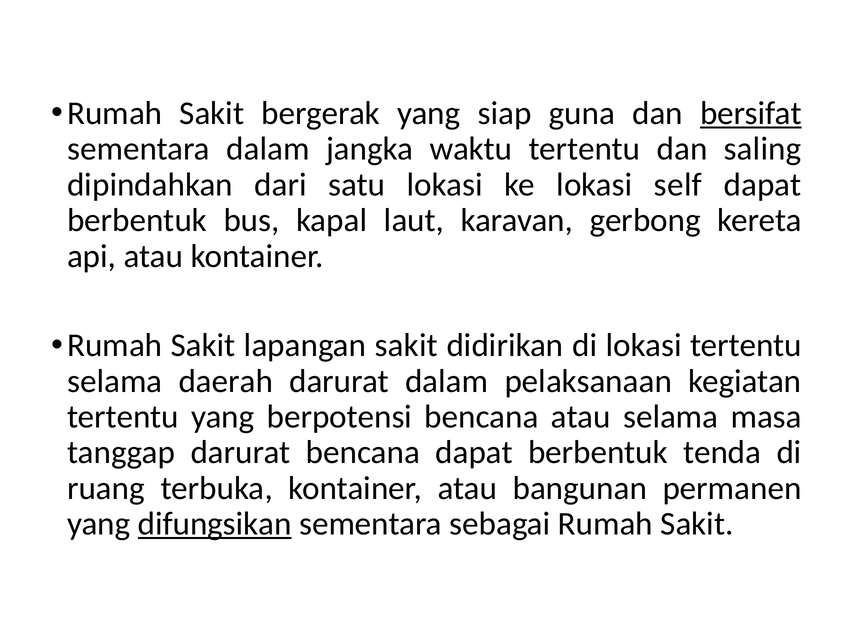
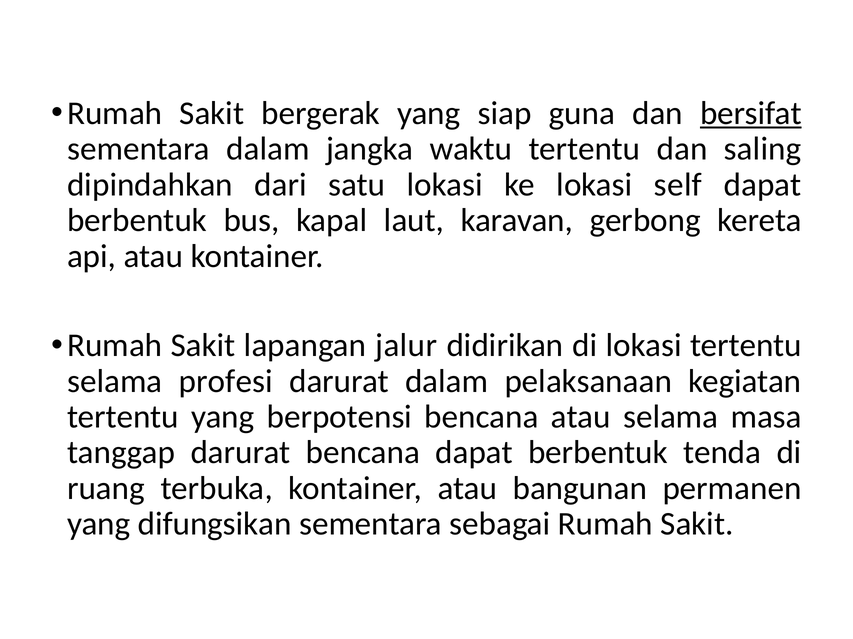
lapangan sakit: sakit -> jalur
daerah: daerah -> profesi
difungsikan underline: present -> none
